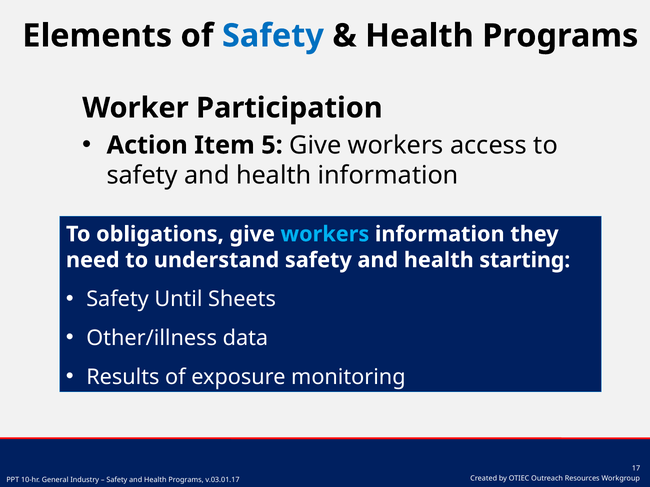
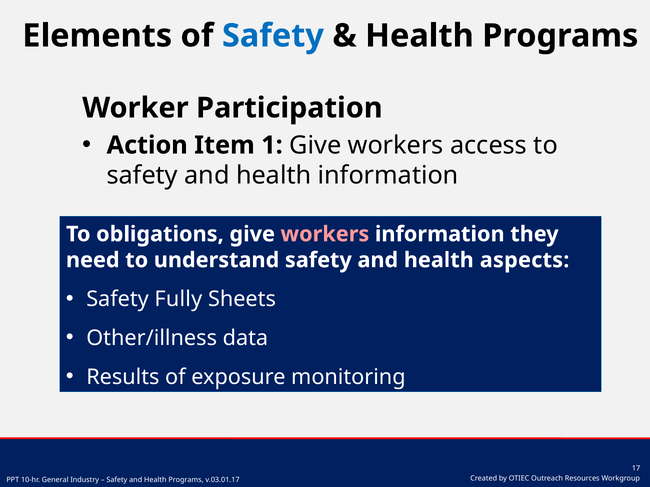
5: 5 -> 1
workers at (325, 234) colour: light blue -> pink
starting: starting -> aspects
Until: Until -> Fully
